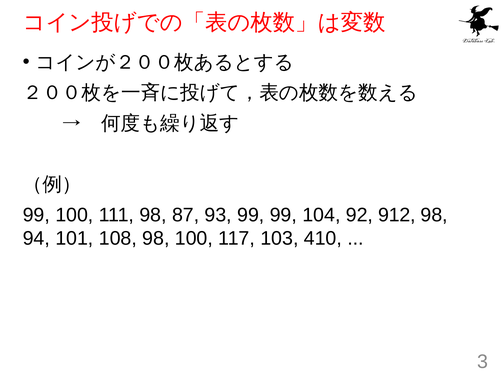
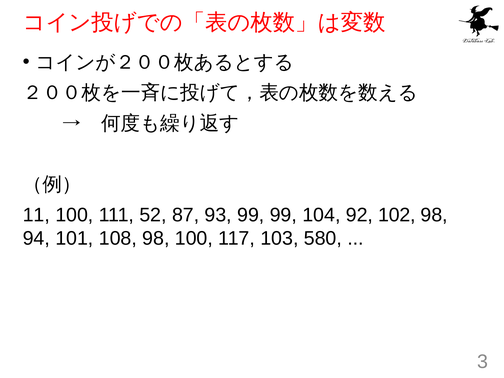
99 at (36, 215): 99 -> 11
111 98: 98 -> 52
912: 912 -> 102
410: 410 -> 580
